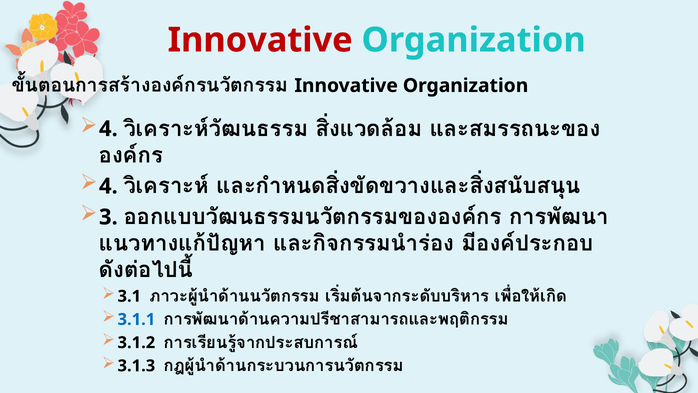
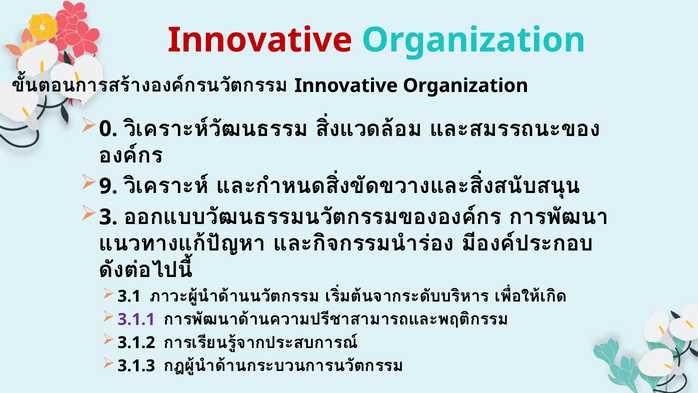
4 at (108, 129): 4 -> 0
4 at (108, 186): 4 -> 9
3.1.1 colour: blue -> purple
